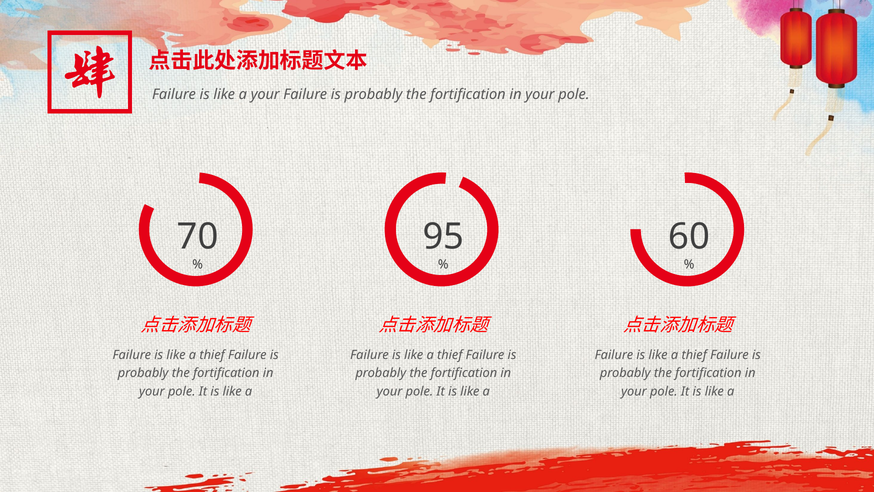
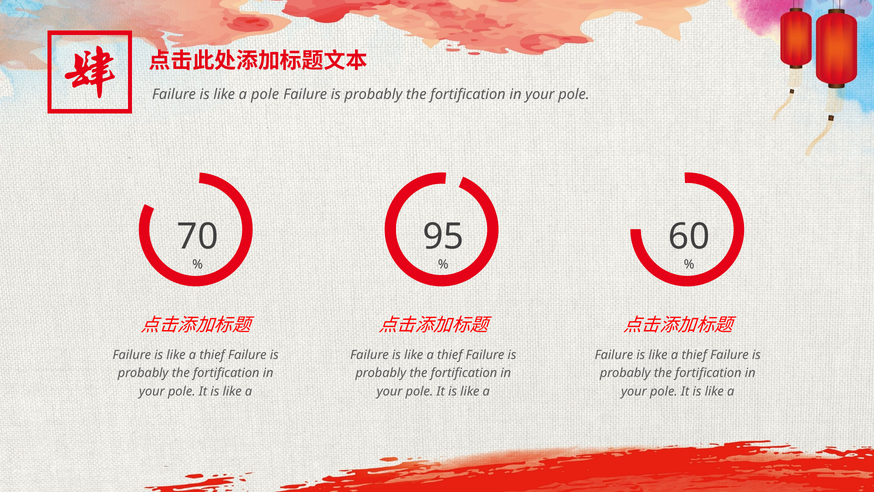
a your: your -> pole
